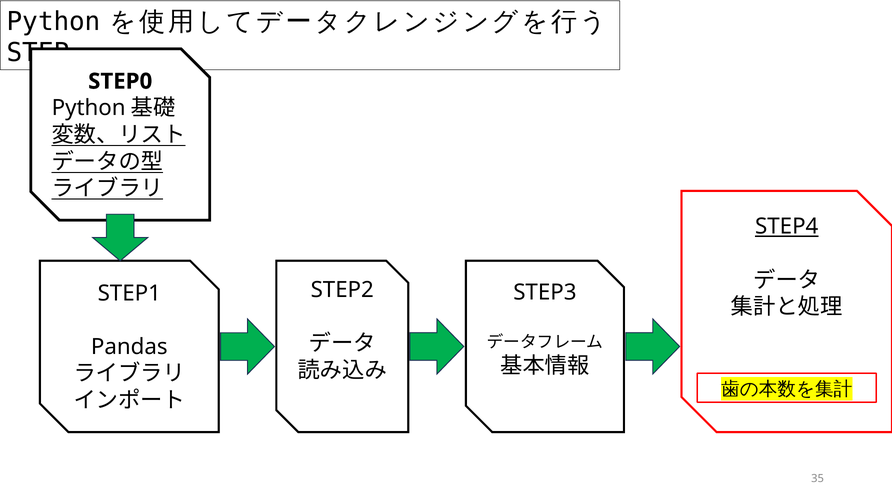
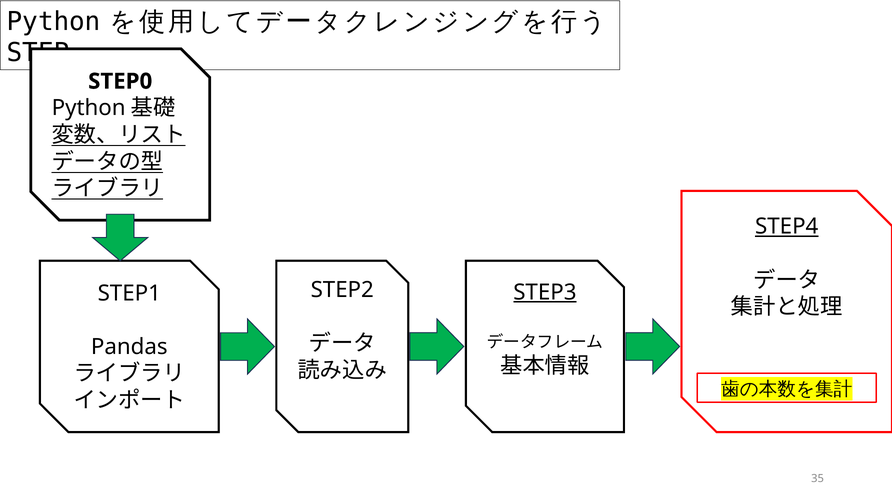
STEP3 underline: none -> present
